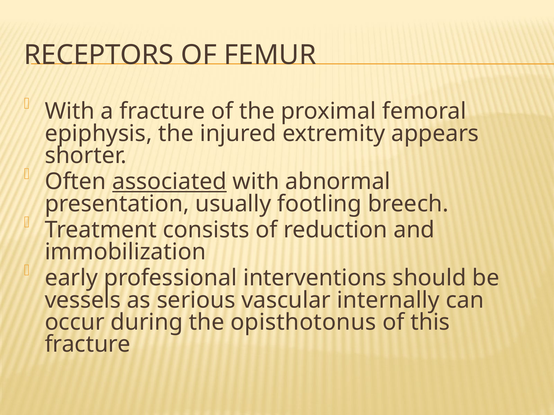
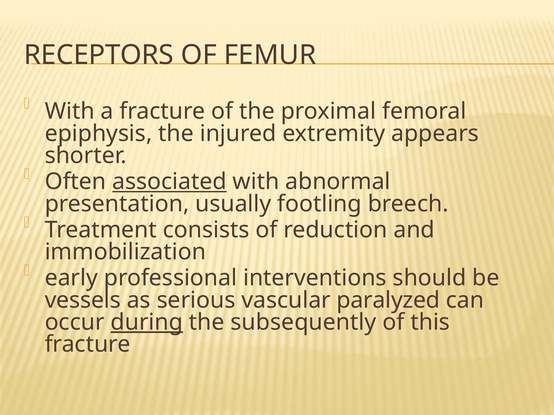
internally: internally -> paralyzed
during underline: none -> present
opisthotonus: opisthotonus -> subsequently
